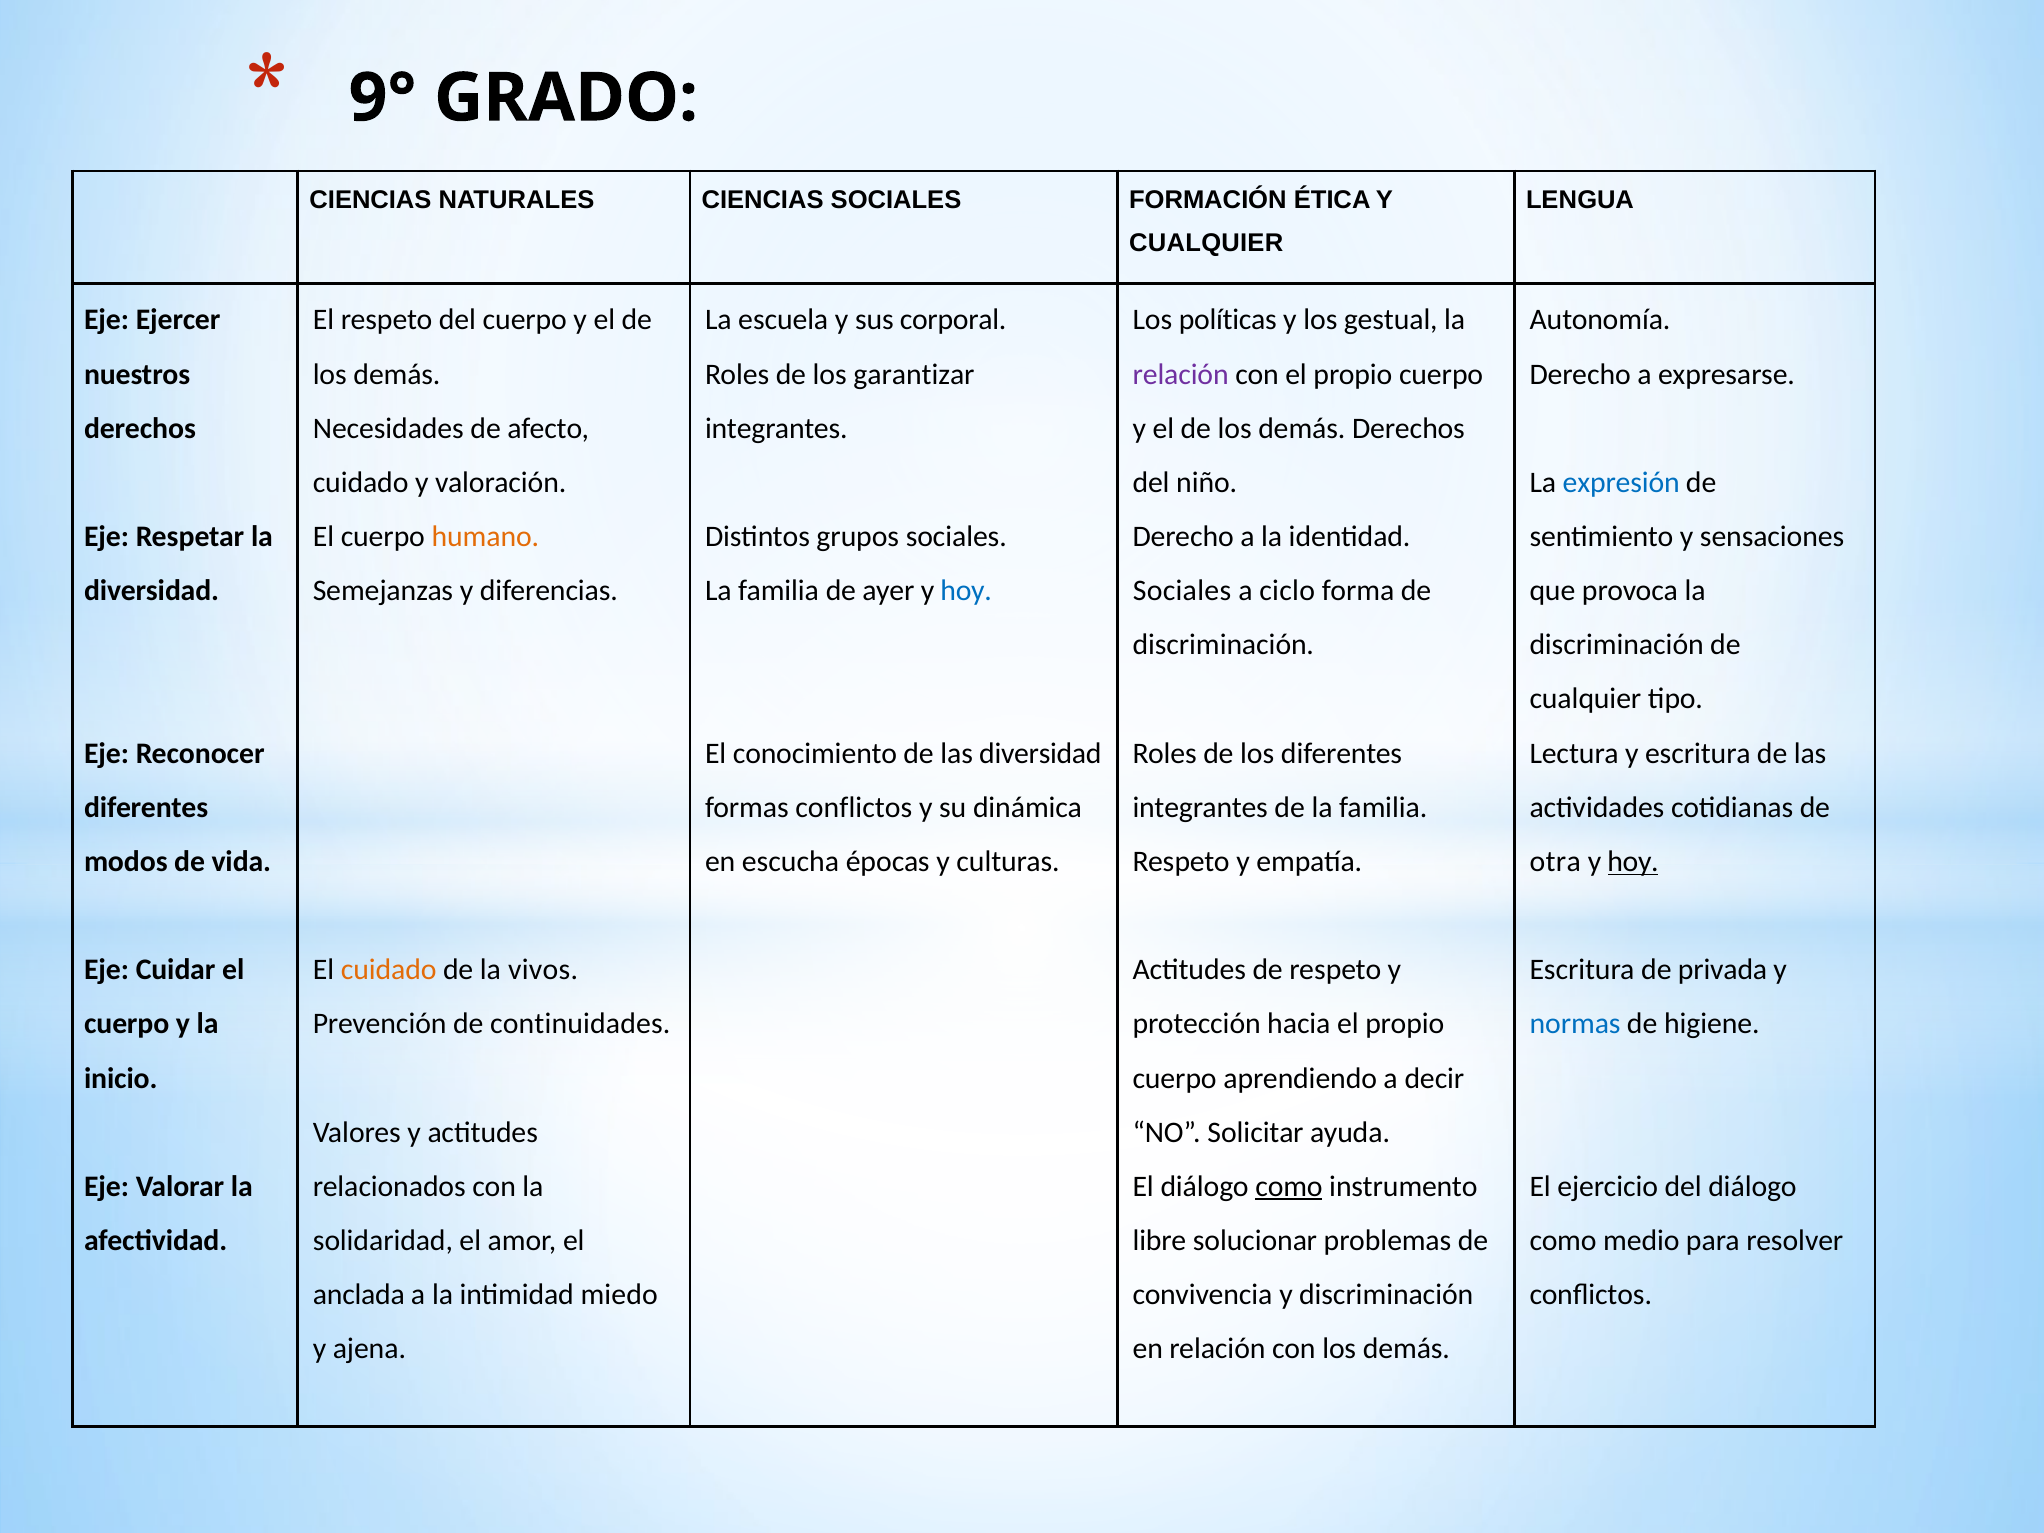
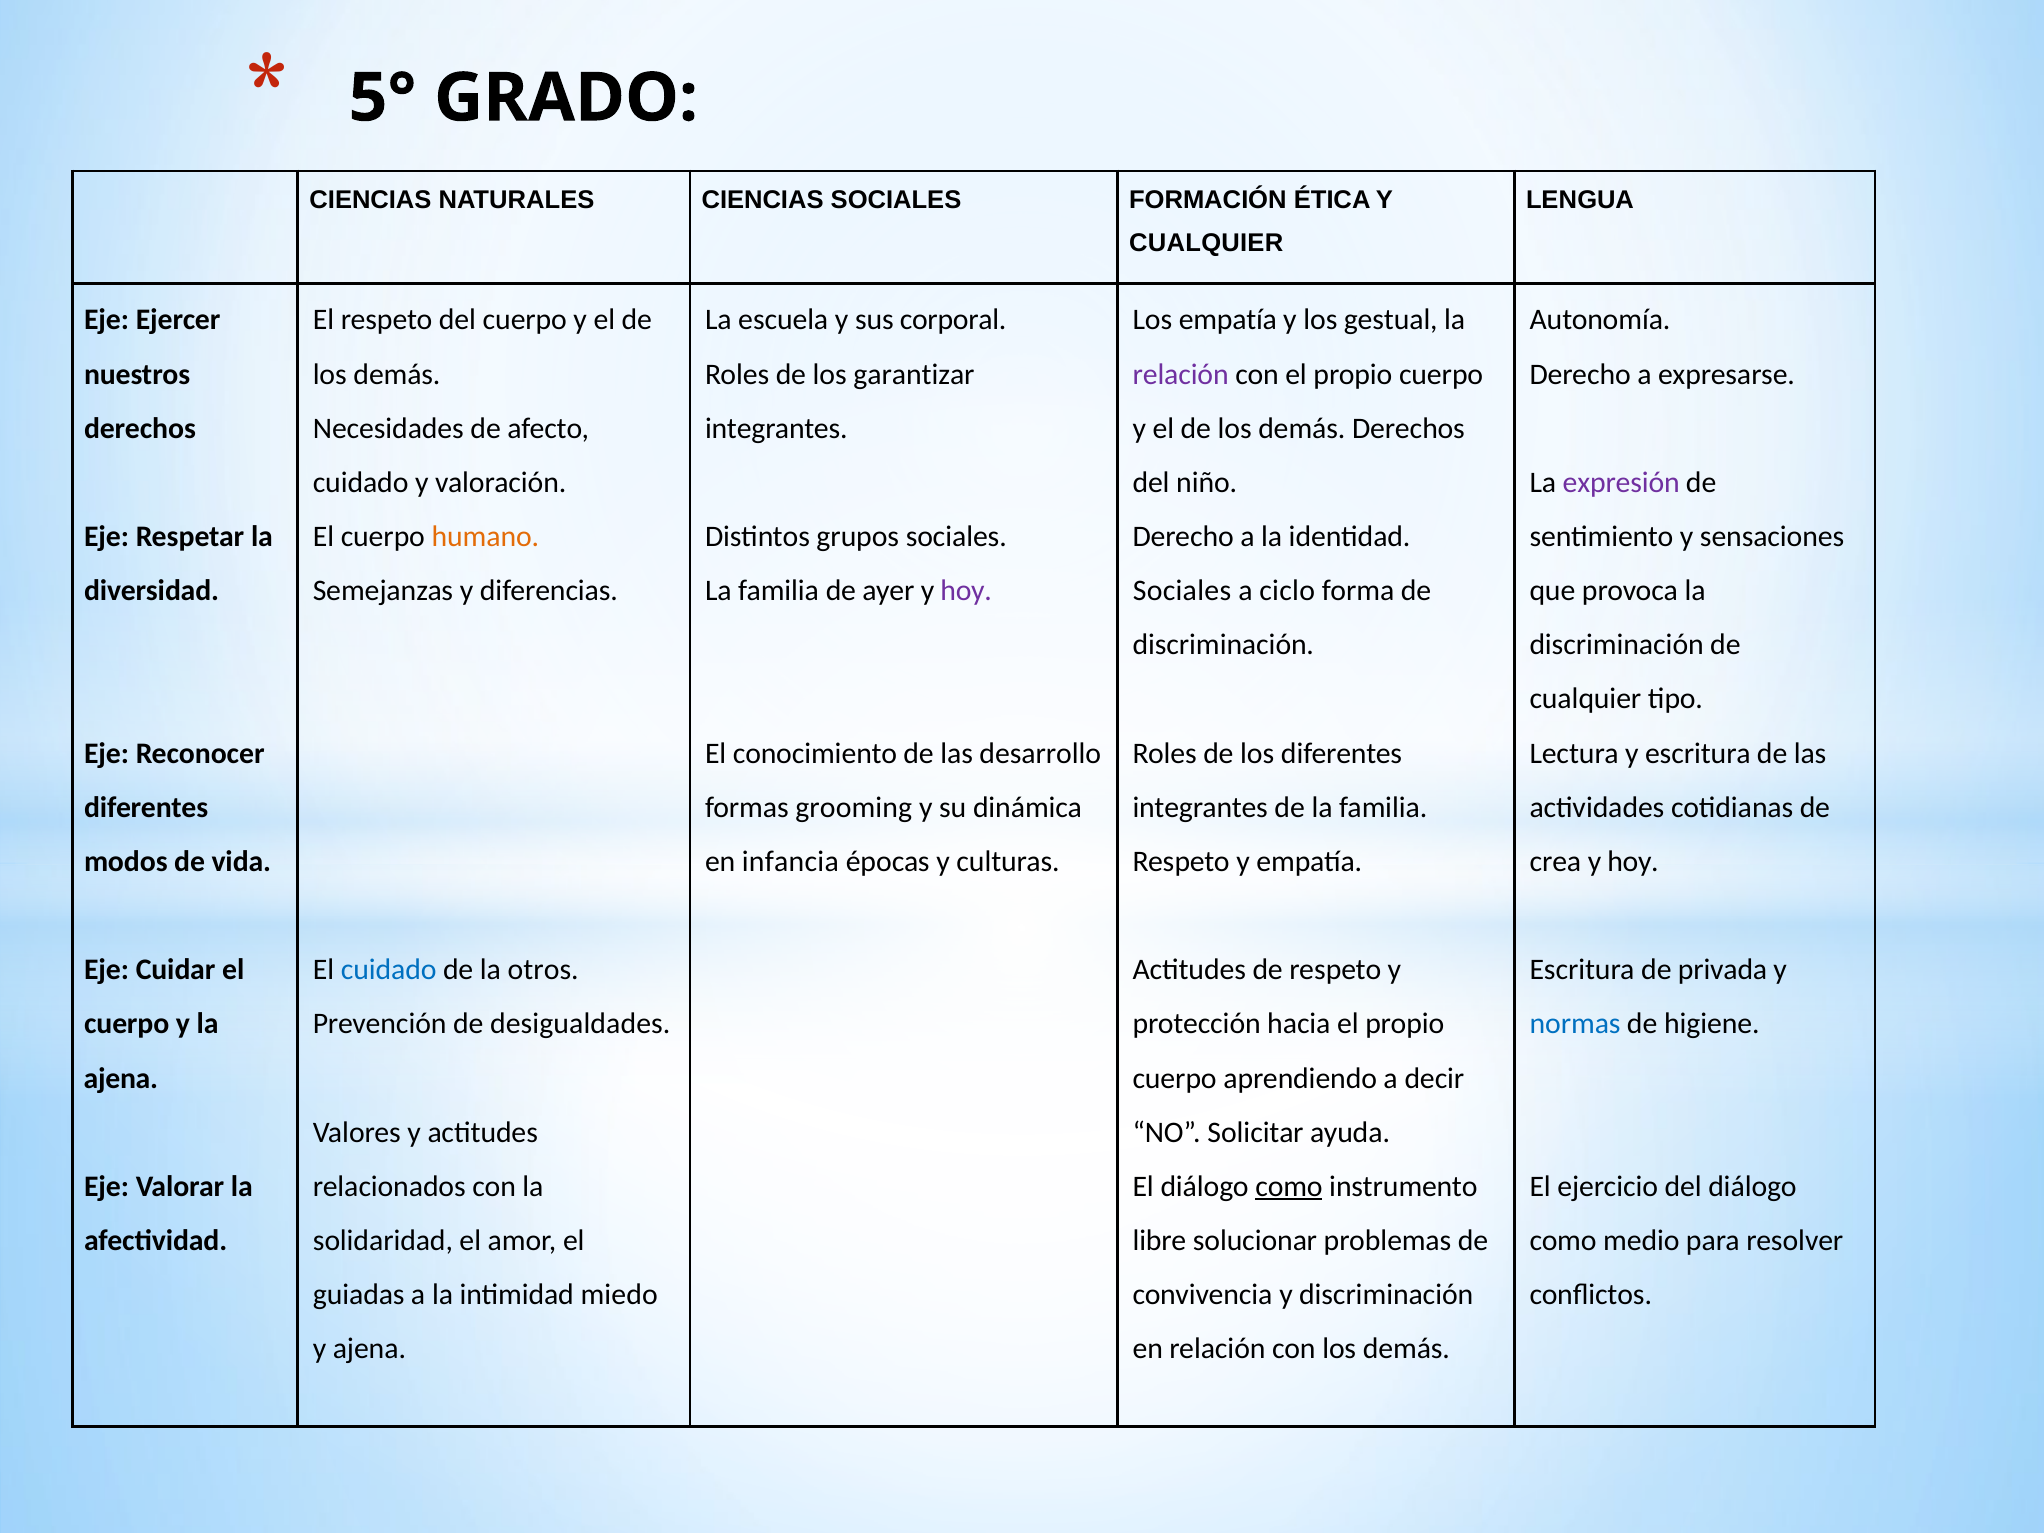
9°: 9° -> 5°
Los políticas: políticas -> empatía
expresión colour: blue -> purple
hoy at (966, 591) colour: blue -> purple
las diversidad: diversidad -> desarrollo
formas conflictos: conflictos -> grooming
escucha: escucha -> infancia
otra: otra -> crea
hoy at (1633, 862) underline: present -> none
cuidado at (389, 970) colour: orange -> blue
vivos: vivos -> otros
continuidades: continuidades -> desigualdades
inicio at (121, 1078): inicio -> ajena
anclada: anclada -> guiadas
